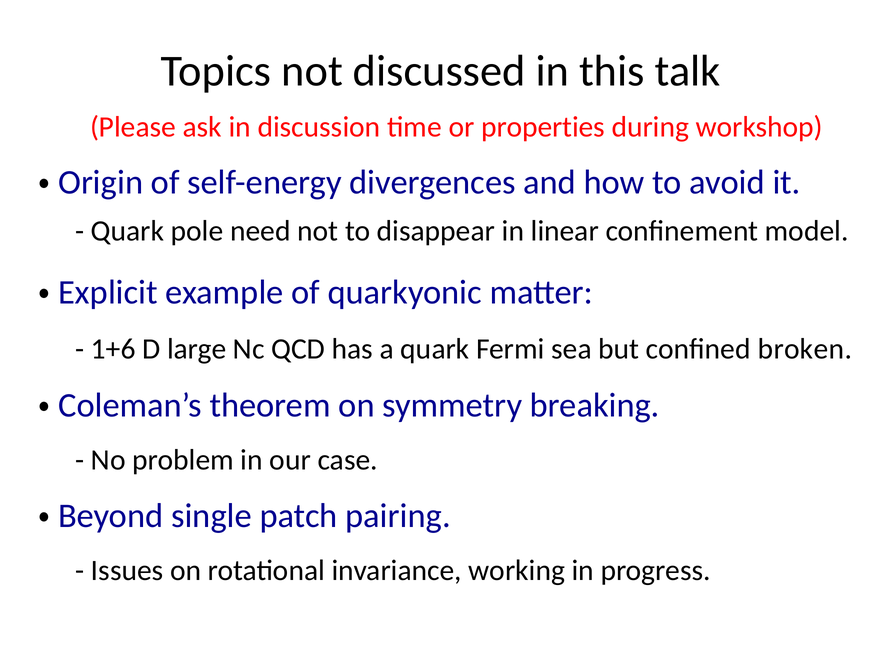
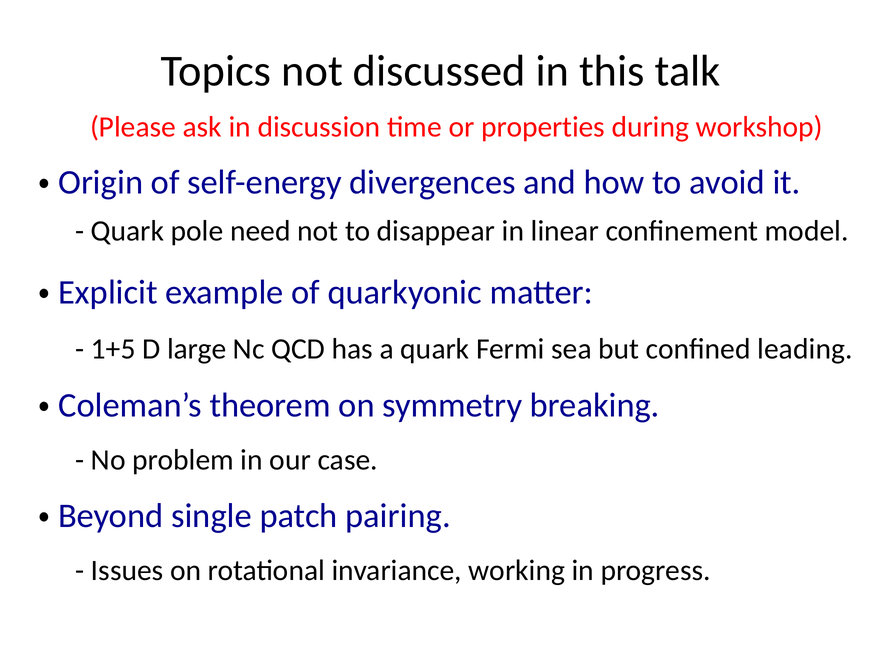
1+6: 1+6 -> 1+5
broken: broken -> leading
